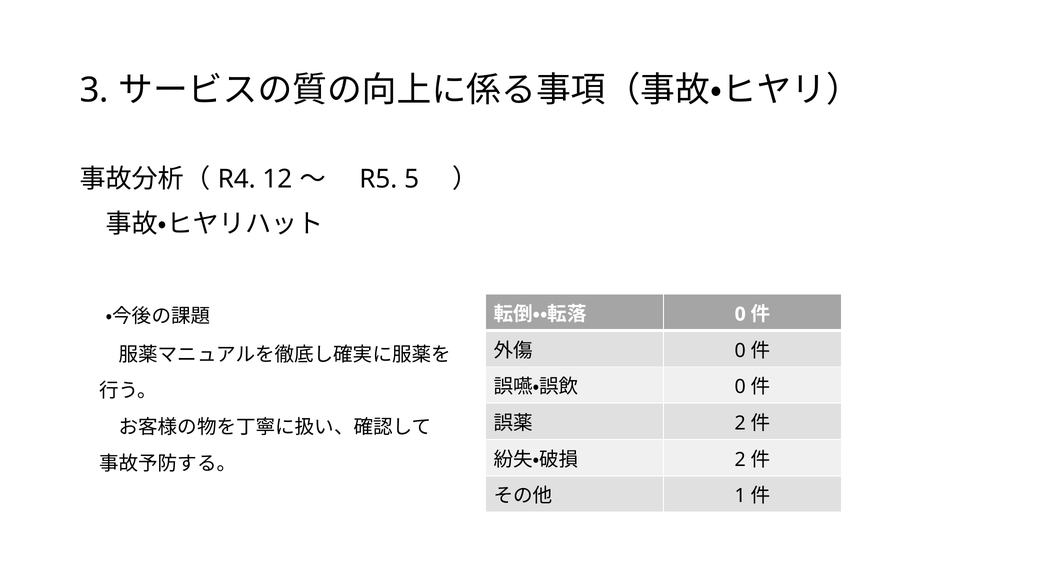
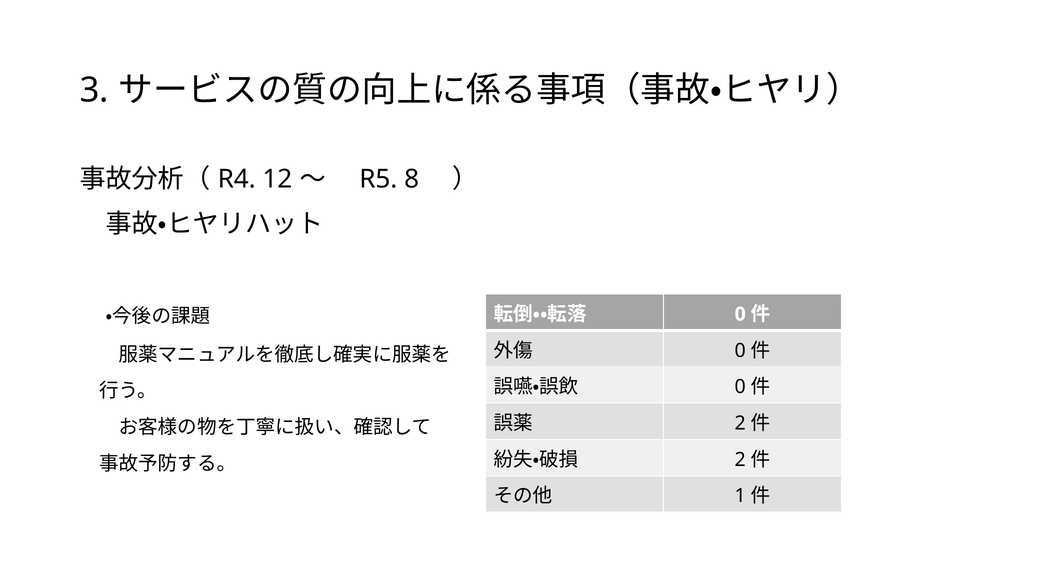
5: 5 -> 8
